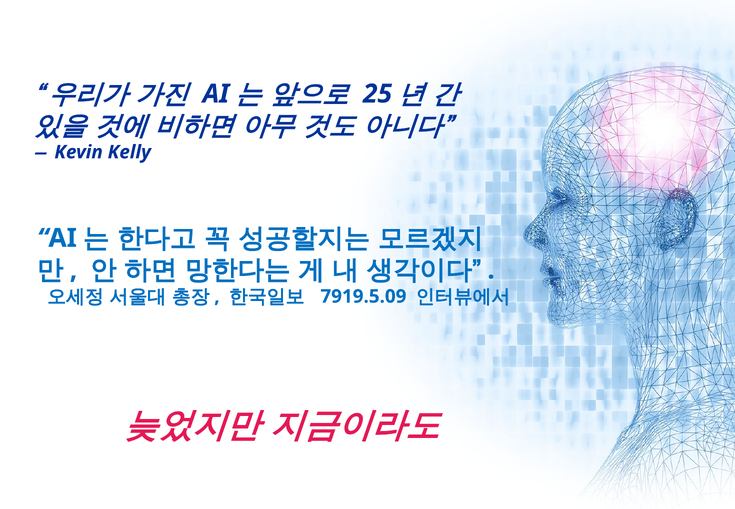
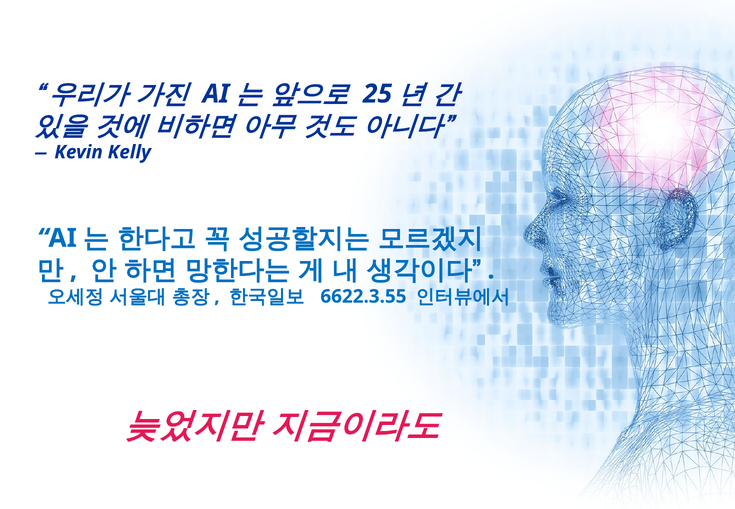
7919.5.09: 7919.5.09 -> 6622.3.55
